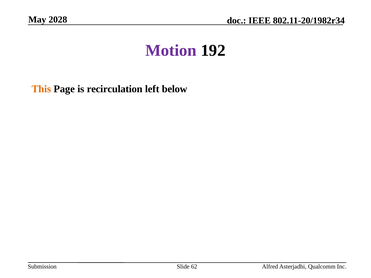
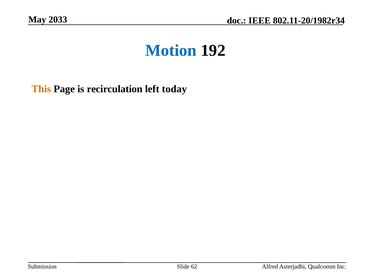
2028: 2028 -> 2033
Motion colour: purple -> blue
below: below -> today
